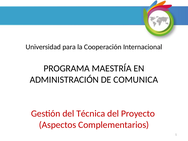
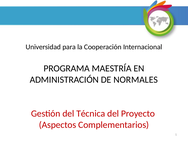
COMUNICA: COMUNICA -> NORMALES
